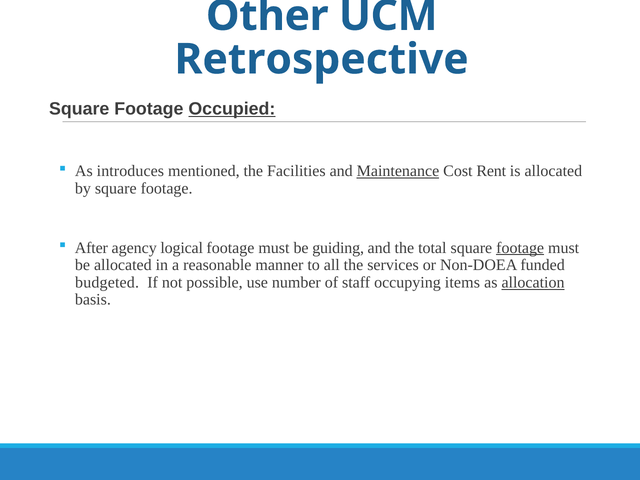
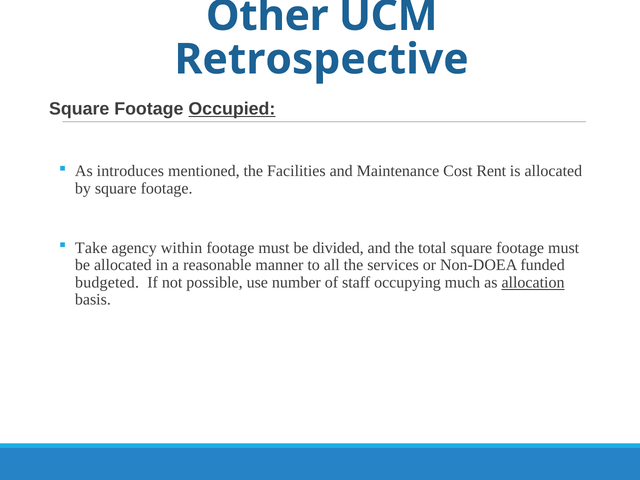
Maintenance underline: present -> none
After: After -> Take
logical: logical -> within
guiding: guiding -> divided
footage at (520, 248) underline: present -> none
items: items -> much
